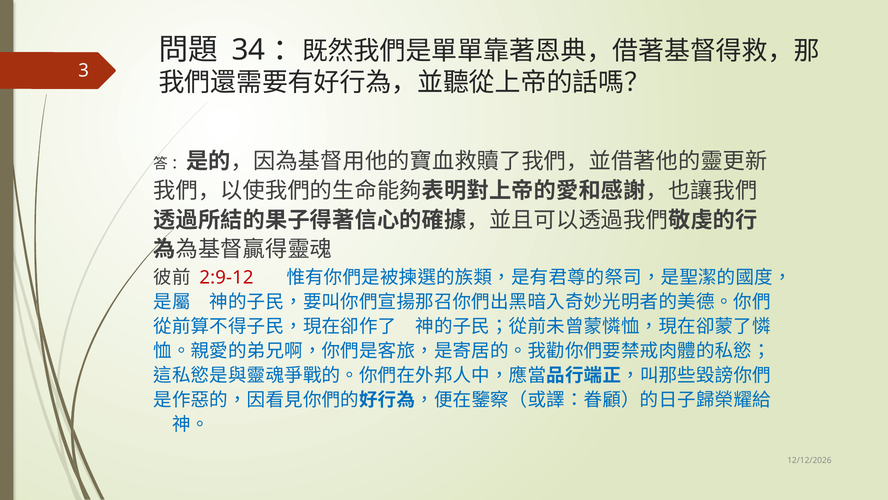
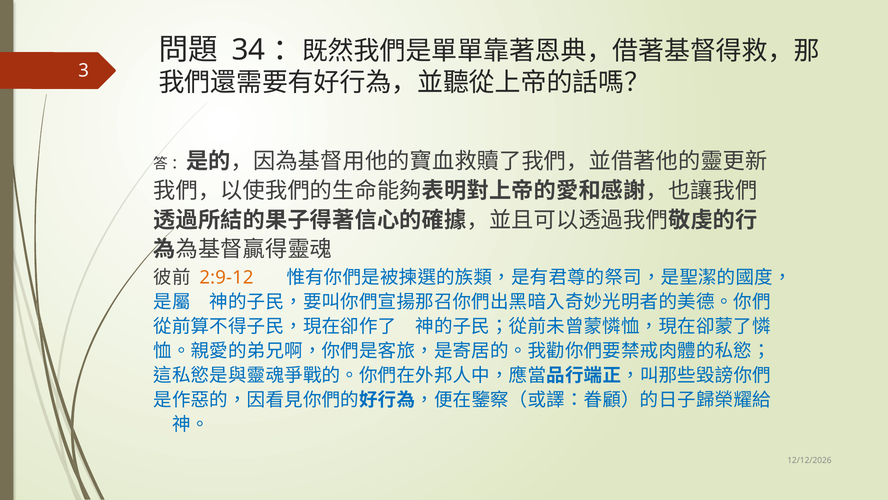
2:9-12 colour: red -> orange
